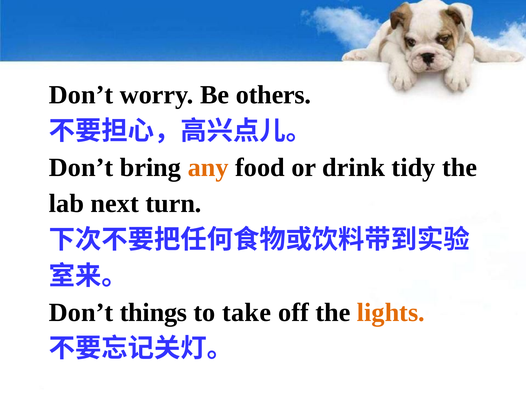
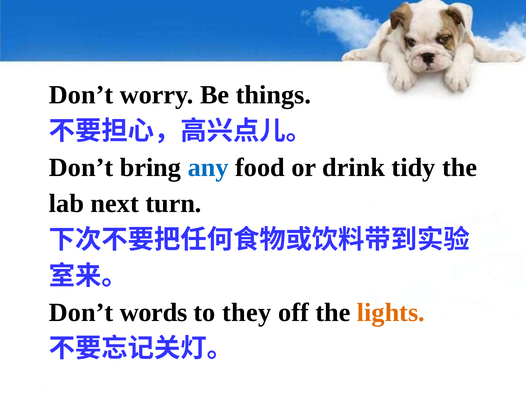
others: others -> things
any colour: orange -> blue
things: things -> words
take: take -> they
